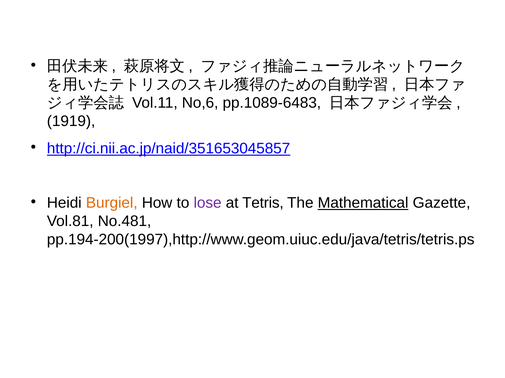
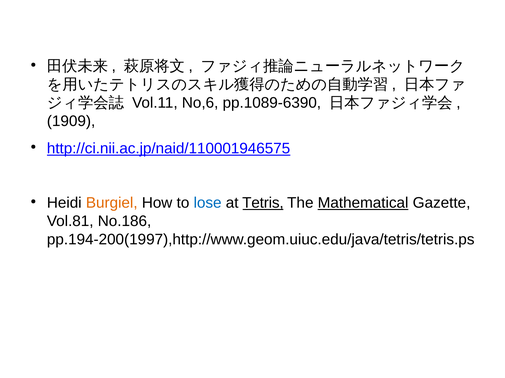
pp.1089-6483: pp.1089-6483 -> pp.1089-6390
1919: 1919 -> 1909
http://ci.nii.ac.jp/naid/351653045857: http://ci.nii.ac.jp/naid/351653045857 -> http://ci.nii.ac.jp/naid/110001946575
lose colour: purple -> blue
Tetris underline: none -> present
No.481: No.481 -> No.186
